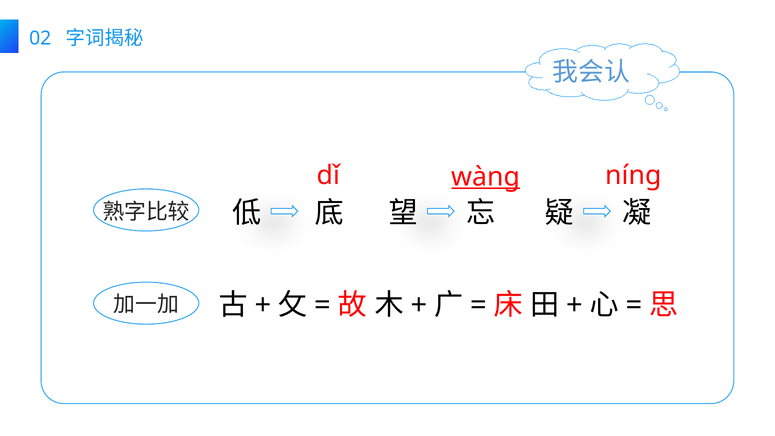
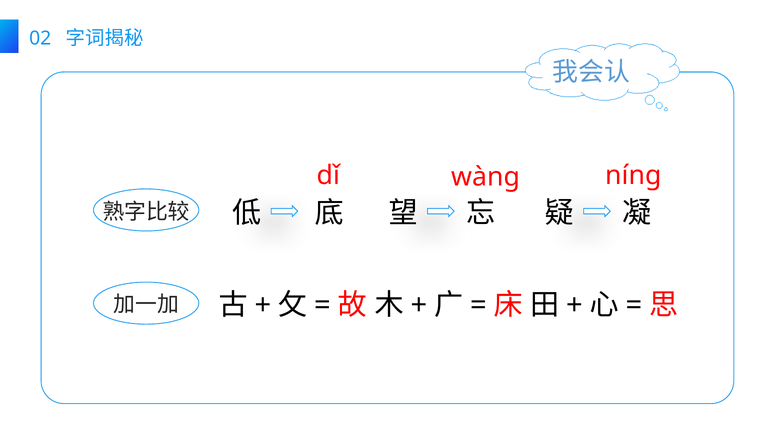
wàng underline: present -> none
